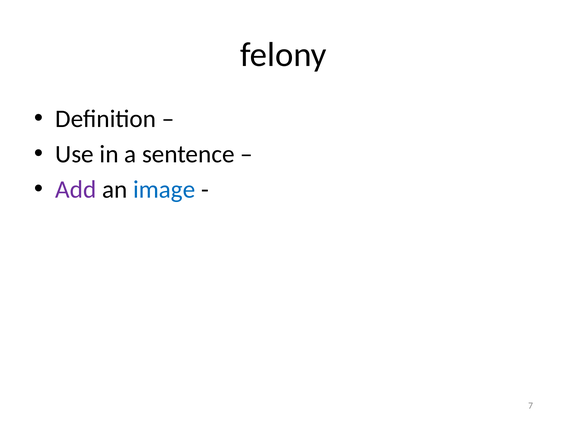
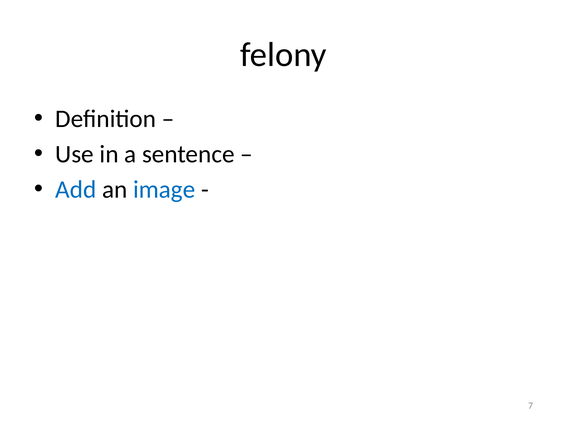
Add colour: purple -> blue
